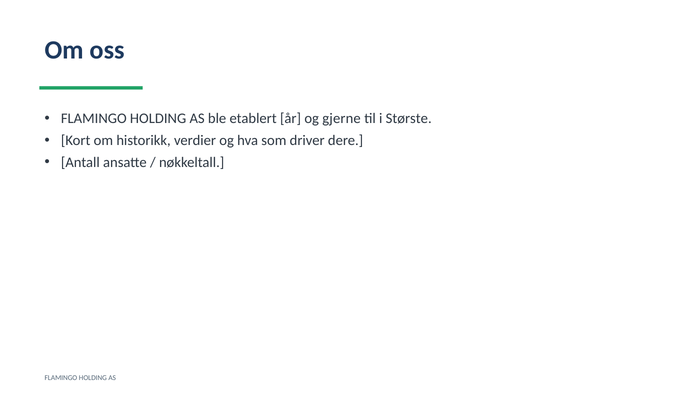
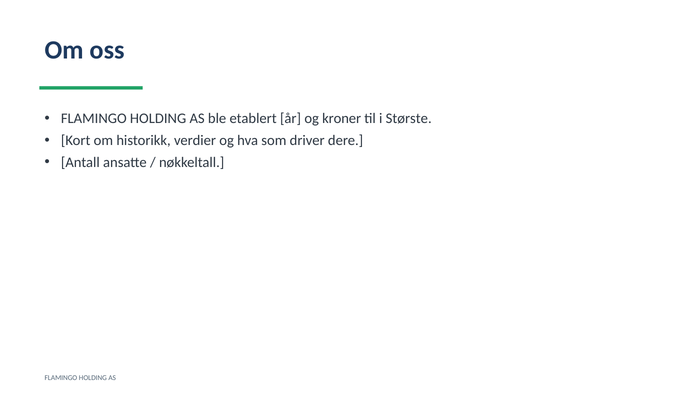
gjerne: gjerne -> kroner
